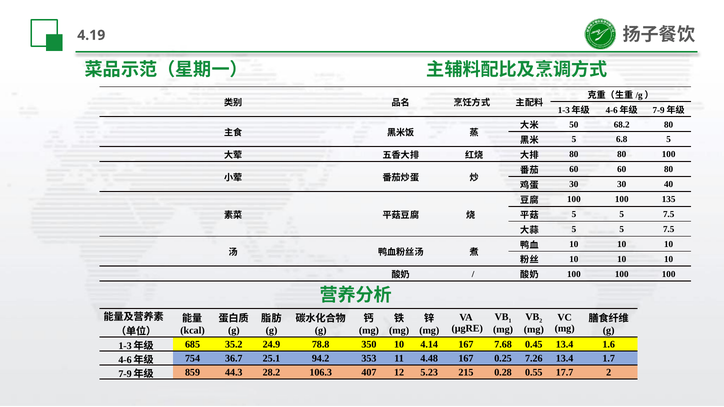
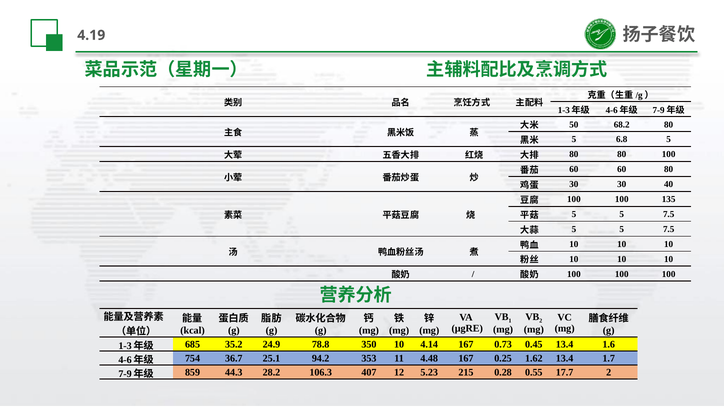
7.68: 7.68 -> 0.73
7.26: 7.26 -> 1.62
